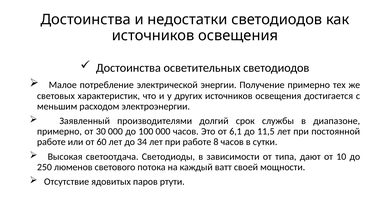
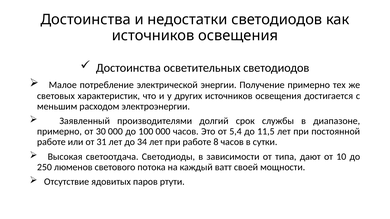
6,1: 6,1 -> 5,4
60: 60 -> 31
